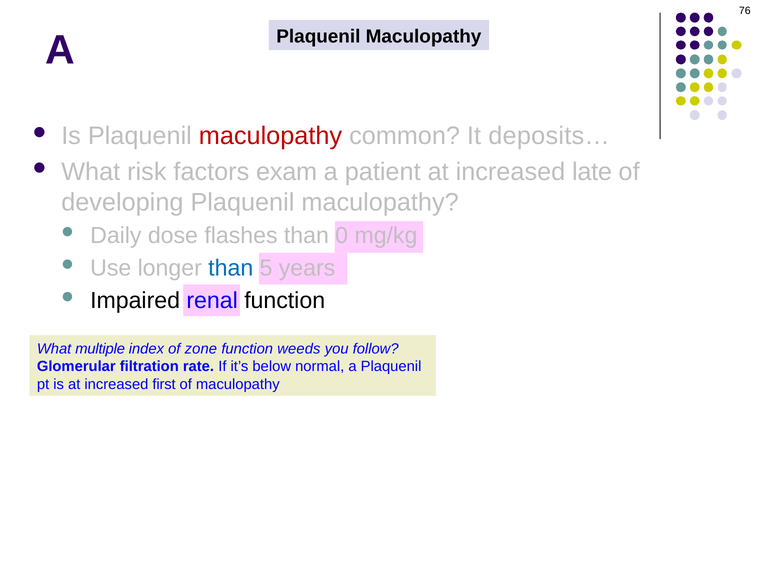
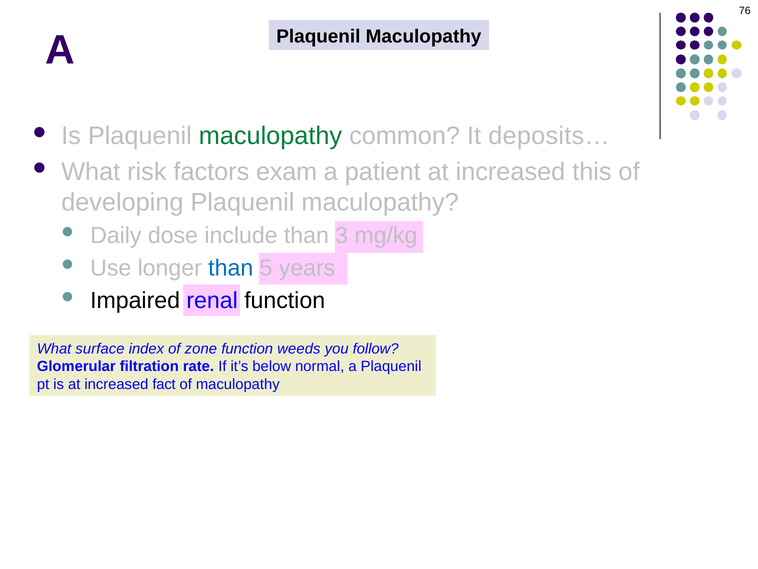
maculopathy at (270, 136) colour: red -> green
late: late -> this
flashes: flashes -> include
0: 0 -> 3
multiple: multiple -> surface
first: first -> fact
